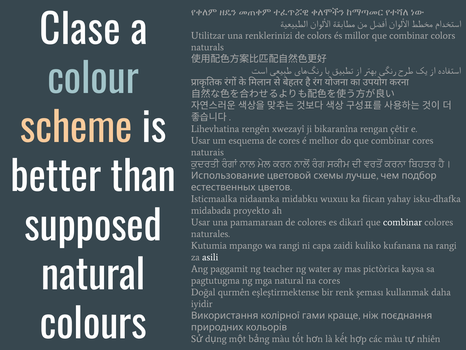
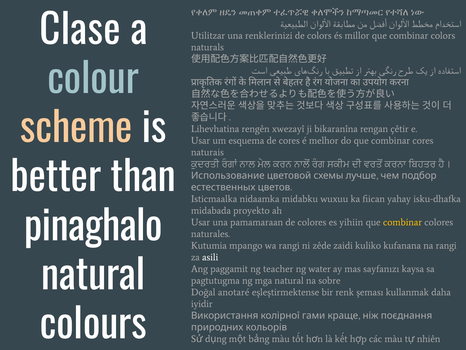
supposed: supposed -> pinaghalo
dikarî: dikarî -> yihiin
combinar at (403, 222) colour: white -> yellow
capa: capa -> zêde
pictòrica: pictòrica -> sayfanızı
na cores: cores -> sobre
qurmên: qurmên -> anotaré
